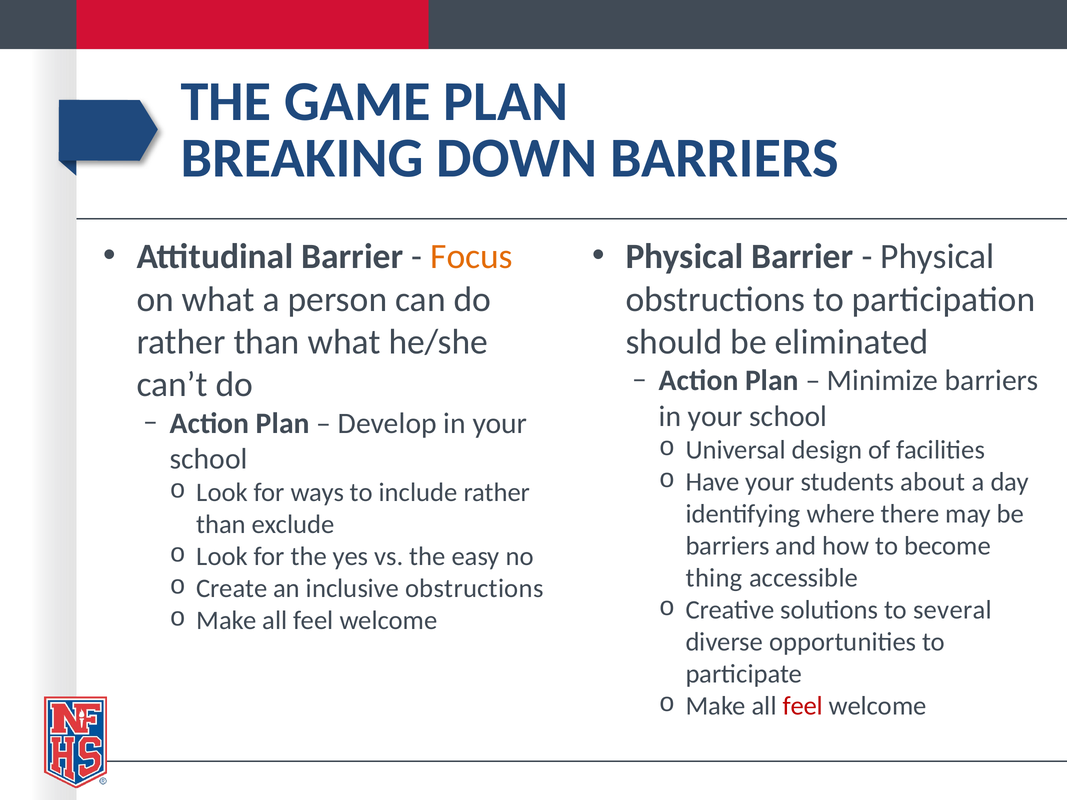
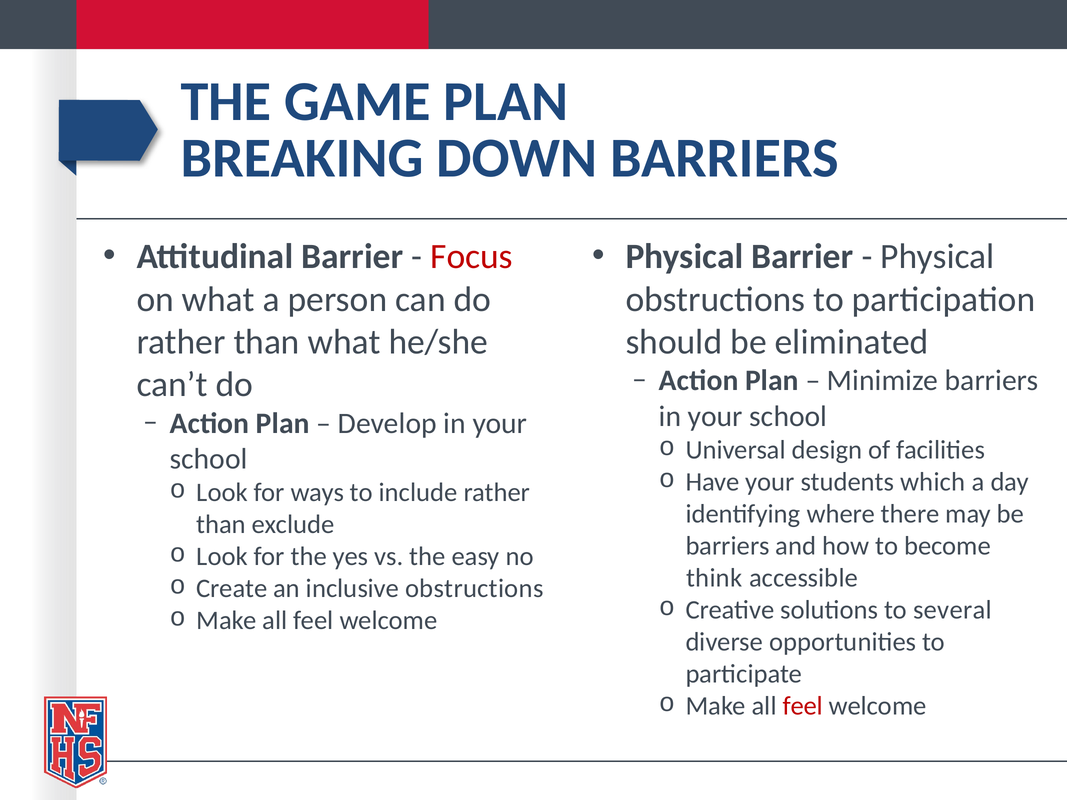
Focus colour: orange -> red
about: about -> which
thing: thing -> think
